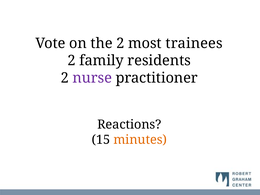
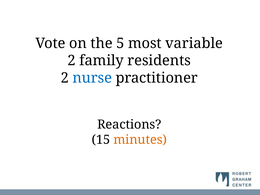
the 2: 2 -> 5
trainees: trainees -> variable
nurse colour: purple -> blue
